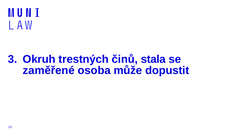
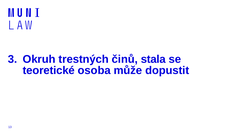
zaměřené: zaměřené -> teoretické
